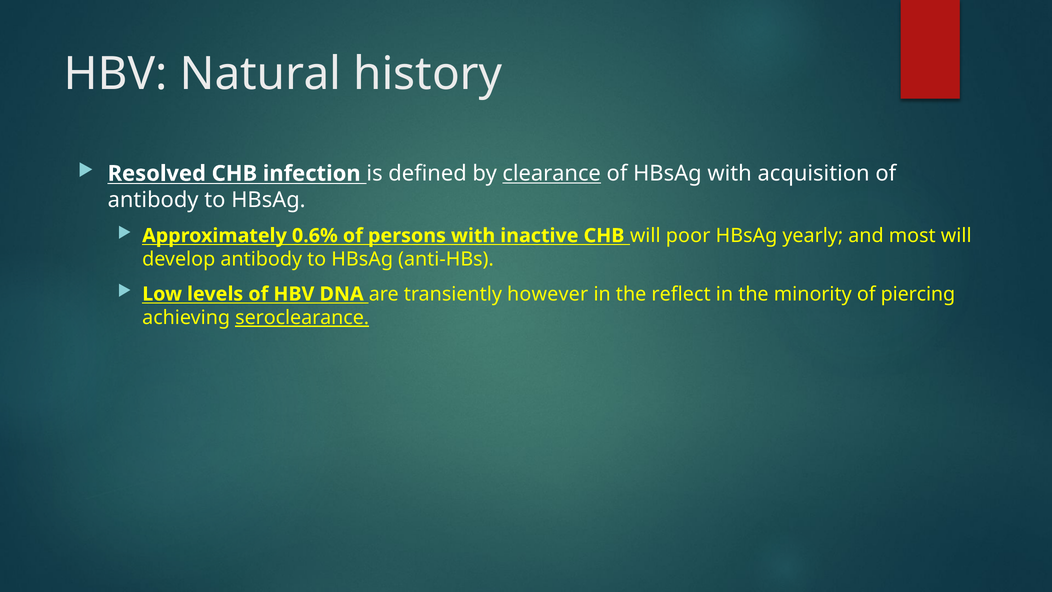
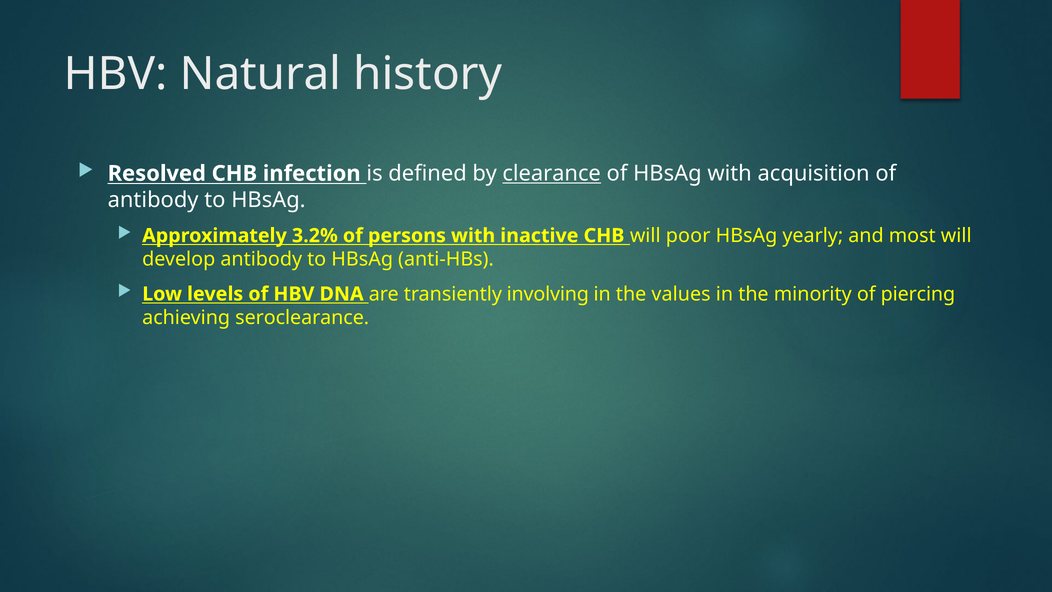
0.6%: 0.6% -> 3.2%
however: however -> involving
reflect: reflect -> values
seroclearance underline: present -> none
